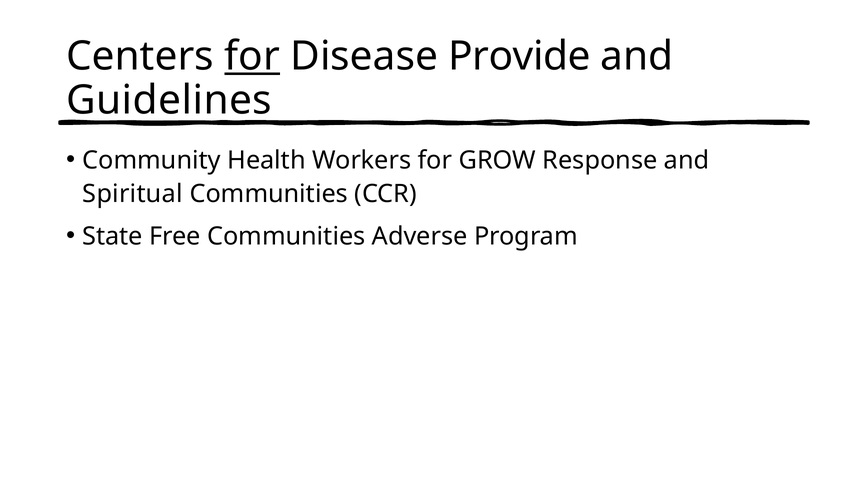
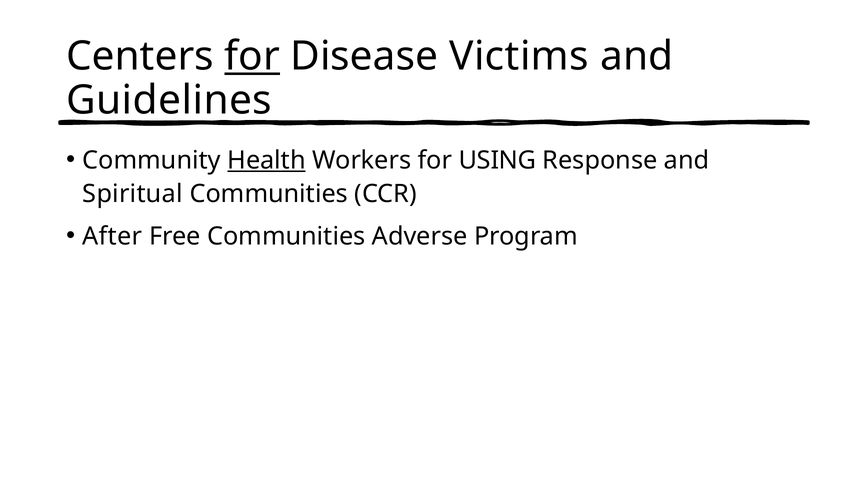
Provide: Provide -> Victims
Health underline: none -> present
GROW: GROW -> USING
State: State -> After
